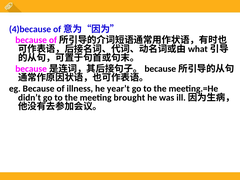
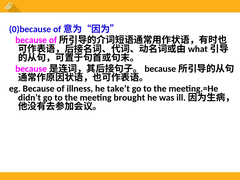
4)because: 4)because -> 0)because
year’t: year’t -> take’t
